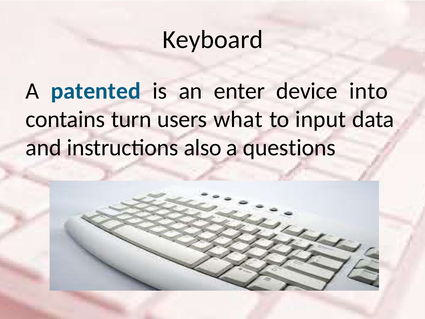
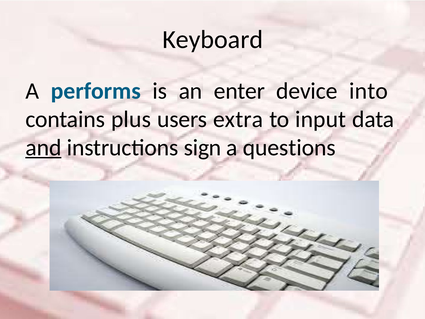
patented: patented -> performs
turn: turn -> plus
what: what -> extra
and underline: none -> present
also: also -> sign
